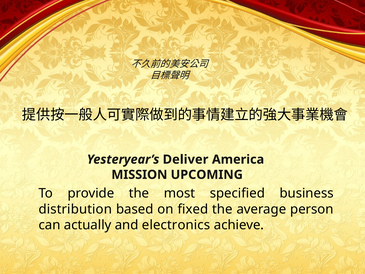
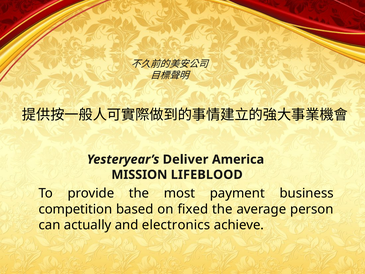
UPCOMING: UPCOMING -> LIFEBLOOD
specified: specified -> payment
distribution: distribution -> competition
